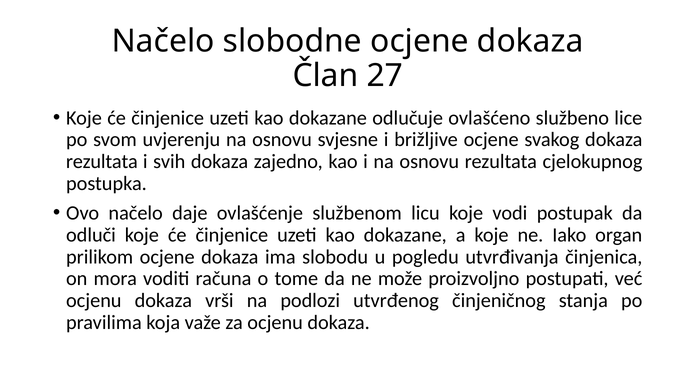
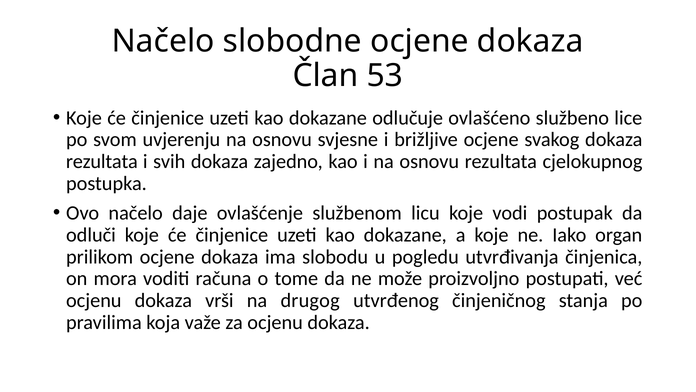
27: 27 -> 53
podlozi: podlozi -> drugog
